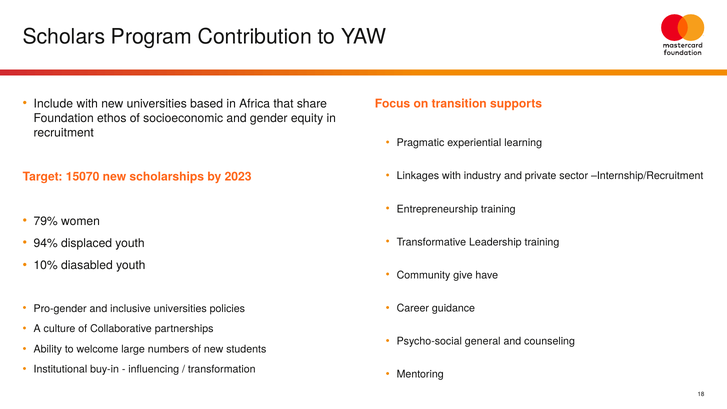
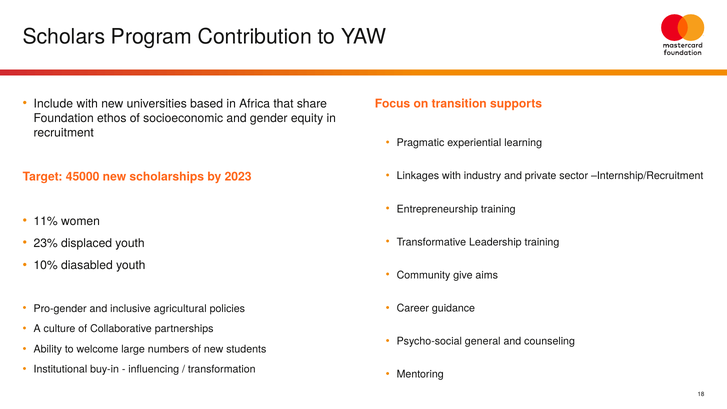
15070: 15070 -> 45000
79%: 79% -> 11%
94%: 94% -> 23%
have: have -> aims
inclusive universities: universities -> agricultural
